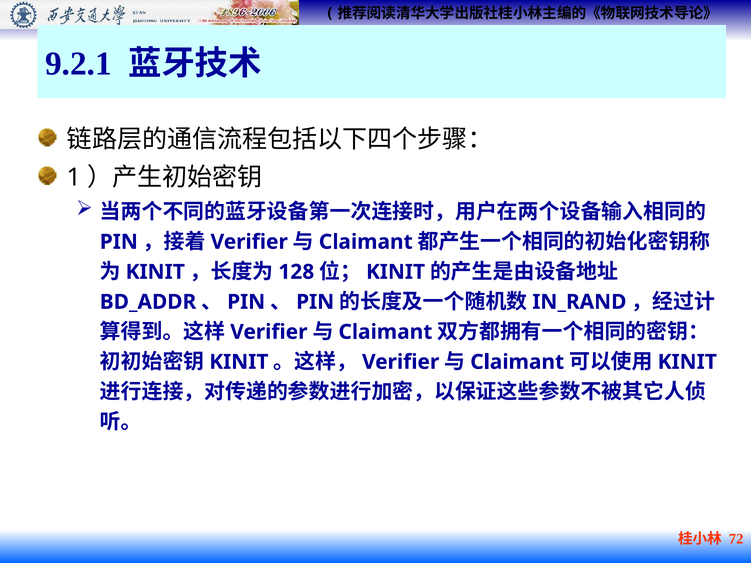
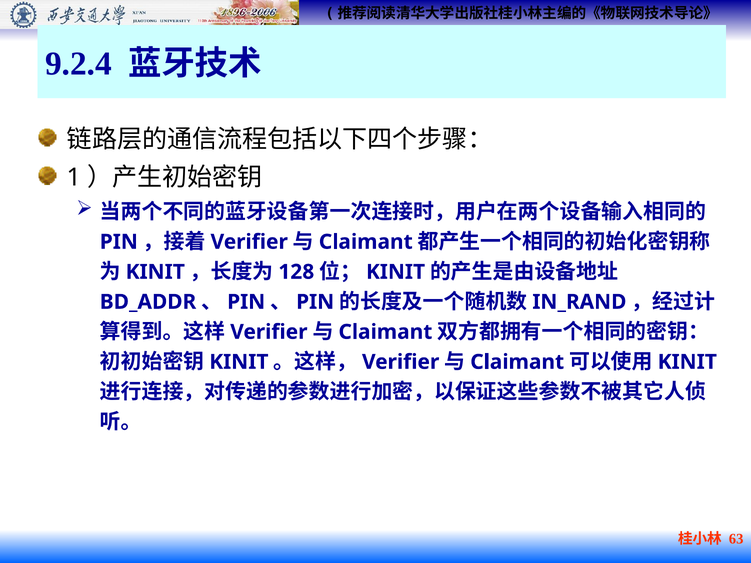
9.2.1: 9.2.1 -> 9.2.4
72: 72 -> 63
